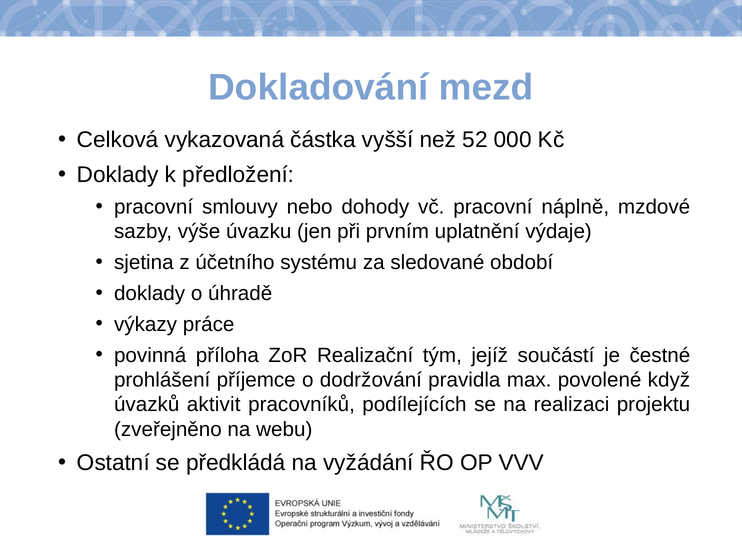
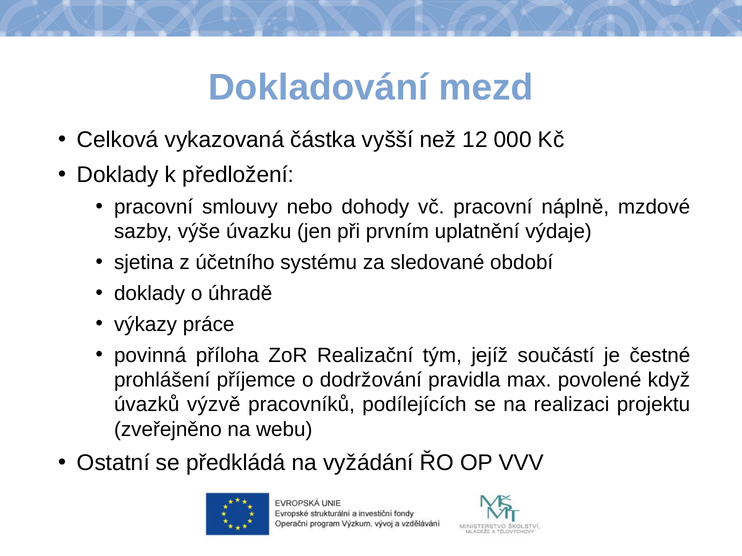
52: 52 -> 12
aktivit: aktivit -> výzvě
